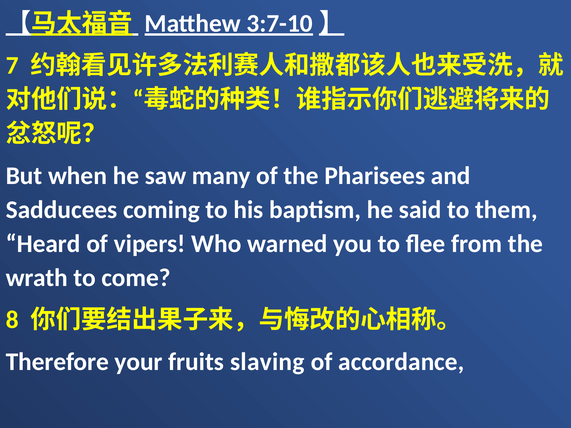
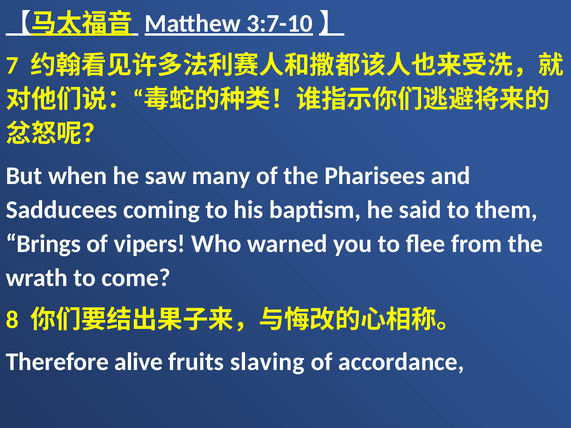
Heard: Heard -> Brings
your: your -> alive
